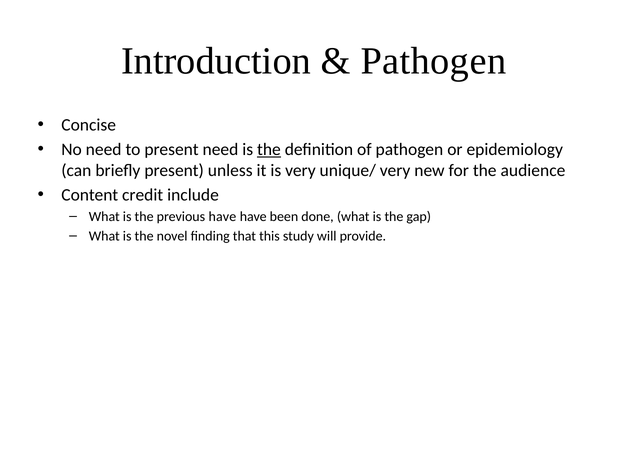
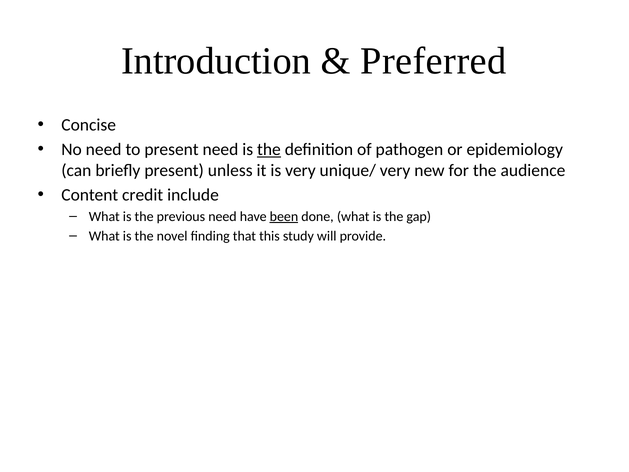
Pathogen at (433, 61): Pathogen -> Preferred
previous have: have -> need
been underline: none -> present
